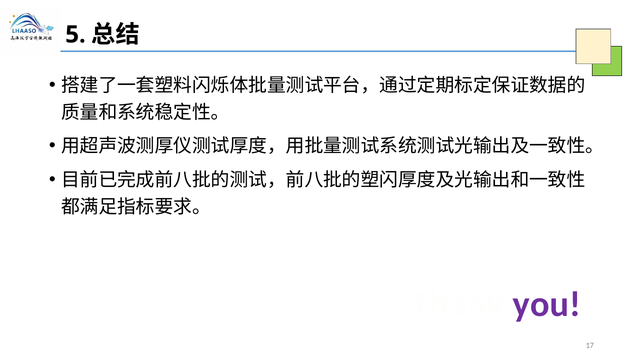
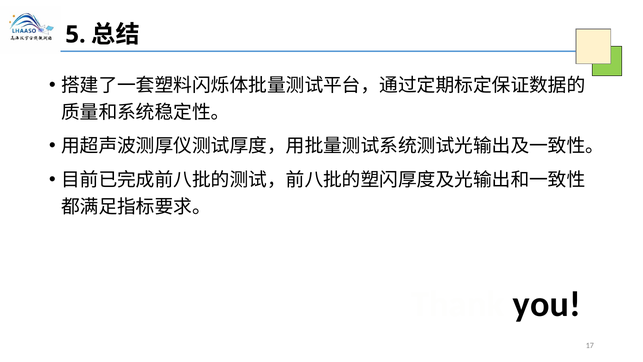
you colour: purple -> black
